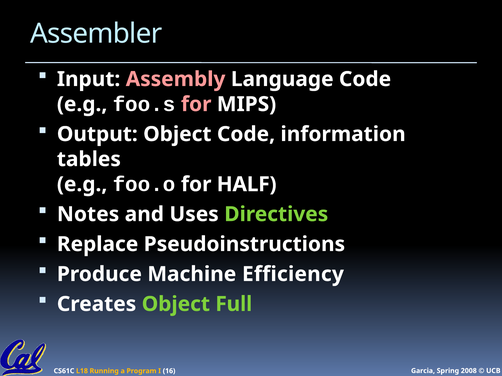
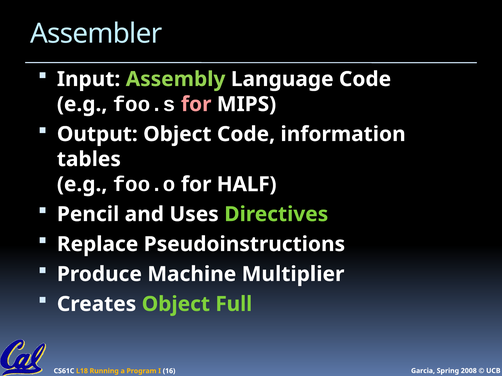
Assembly colour: pink -> light green
Notes: Notes -> Pencil
Efficiency: Efficiency -> Multiplier
